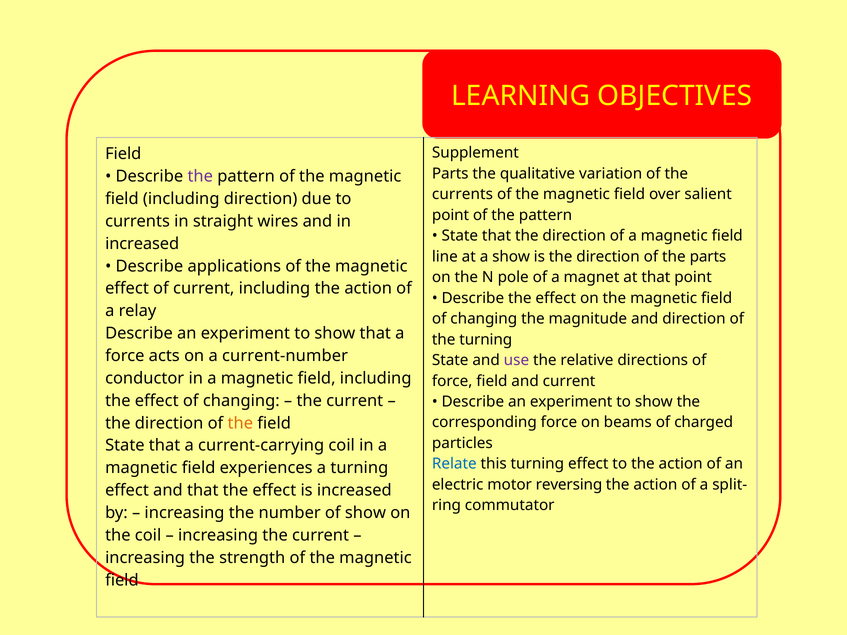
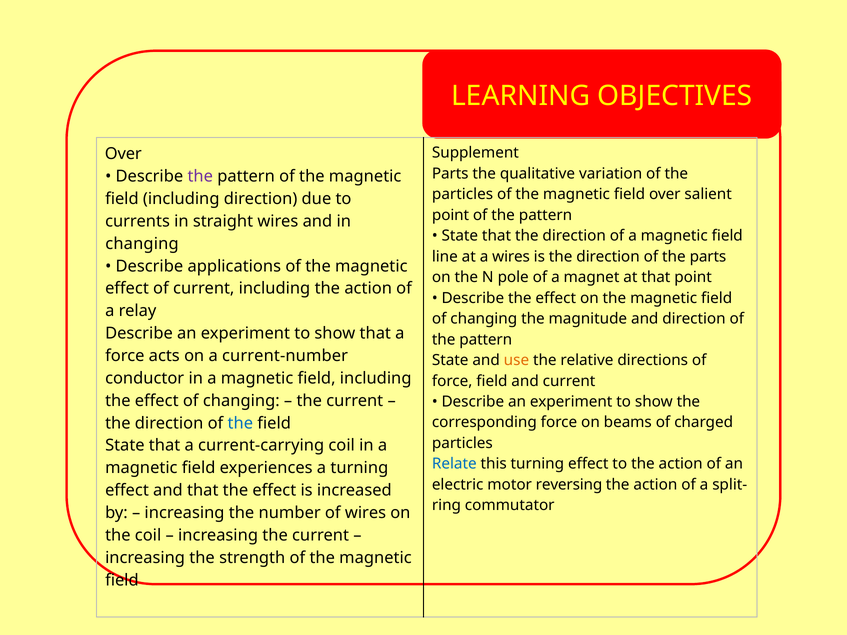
Field at (123, 154): Field -> Over
currents at (463, 194): currents -> particles
increased at (142, 244): increased -> changing
a show: show -> wires
turning at (486, 340): turning -> pattern
use colour: purple -> orange
the at (240, 423) colour: orange -> blue
of show: show -> wires
